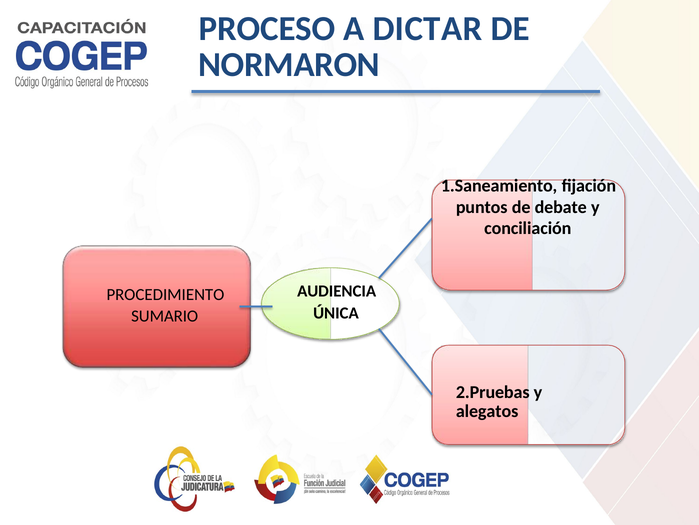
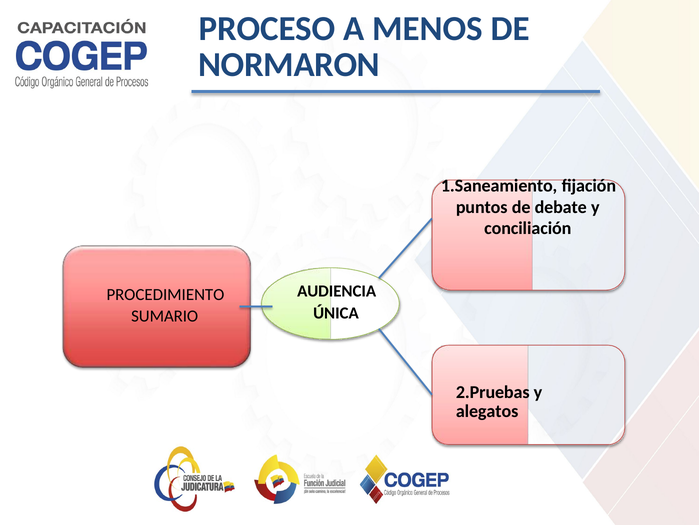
DICTAR: DICTAR -> MENOS
